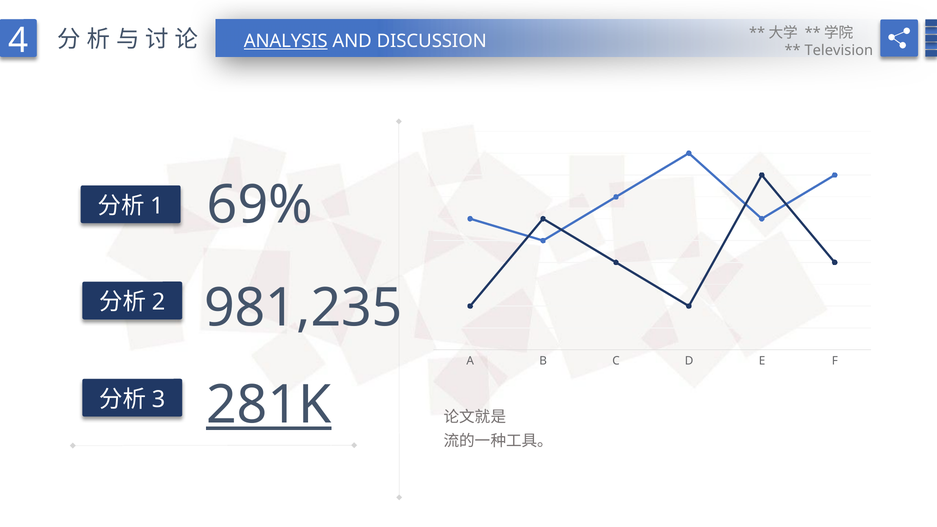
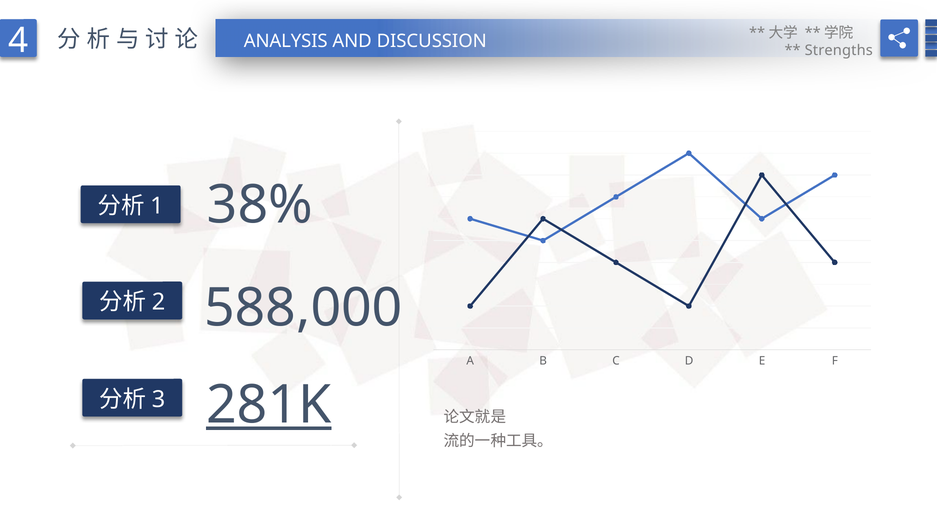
ANALYSIS underline: present -> none
Television: Television -> Strengths
69%: 69% -> 38%
981,235: 981,235 -> 588,000
